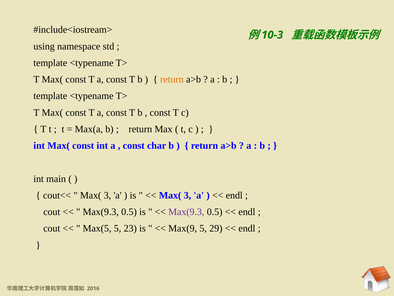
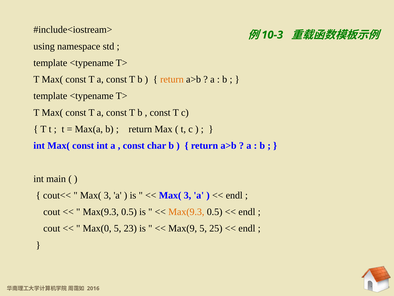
Max(9.3 at (186, 212) colour: purple -> orange
Max(5: Max(5 -> Max(0
29: 29 -> 25
